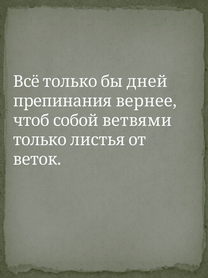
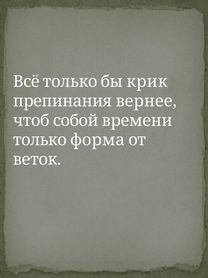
дней: дней -> крик
ветвями: ветвями -> времени
листья: листья -> форма
